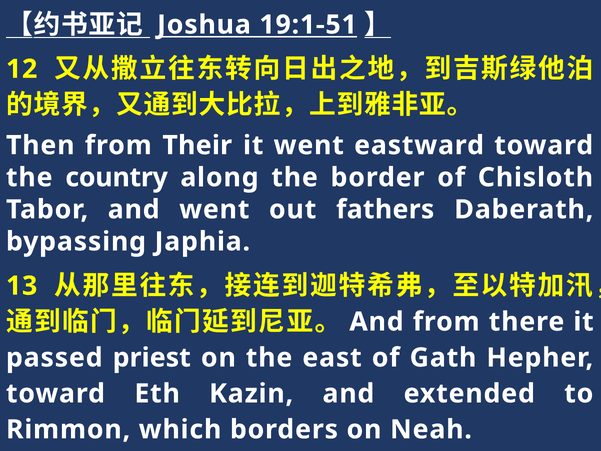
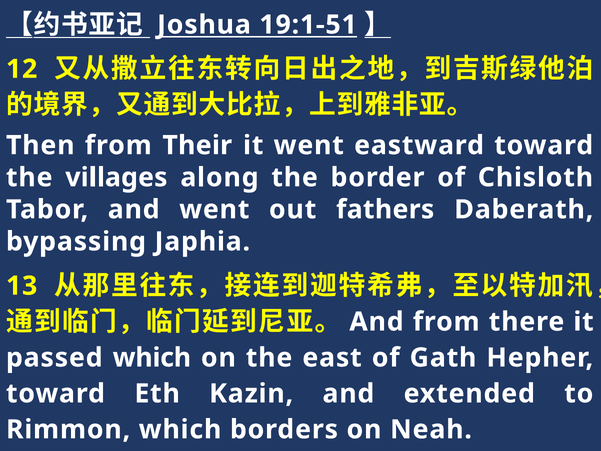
country: country -> villages
passed priest: priest -> which
